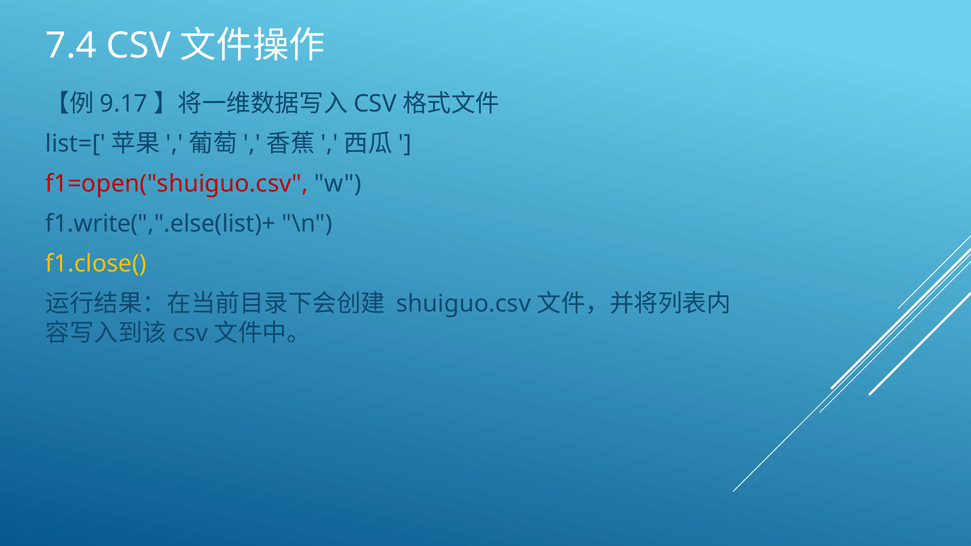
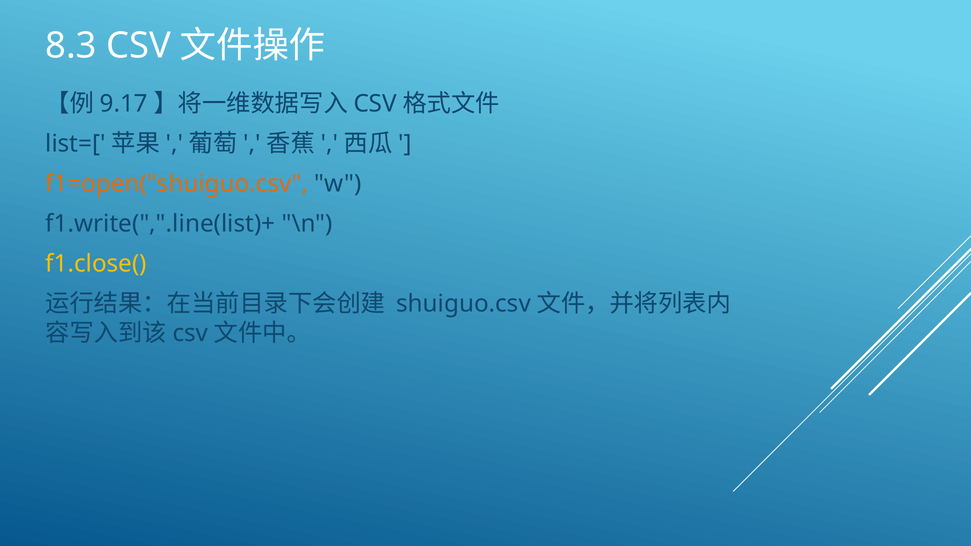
7.4: 7.4 -> 8.3
f1=open("shuiguo.csv colour: red -> orange
f1.write(",".else(list)+: f1.write(",".else(list)+ -> f1.write(",".line(list)+
